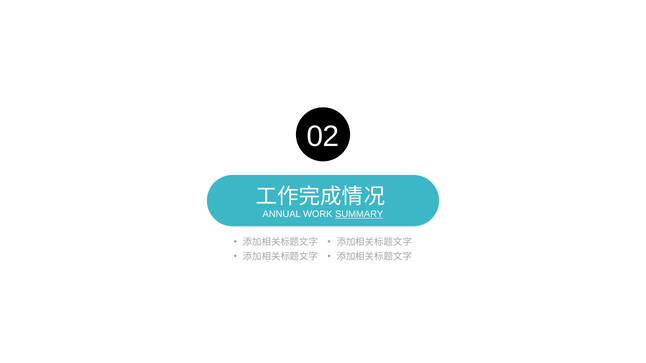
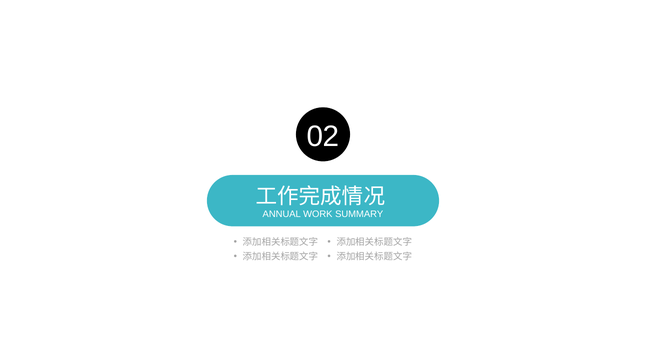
SUMMARY underline: present -> none
